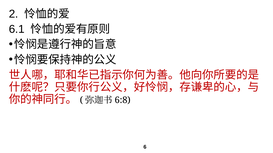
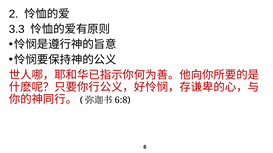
6.1: 6.1 -> 3.3
